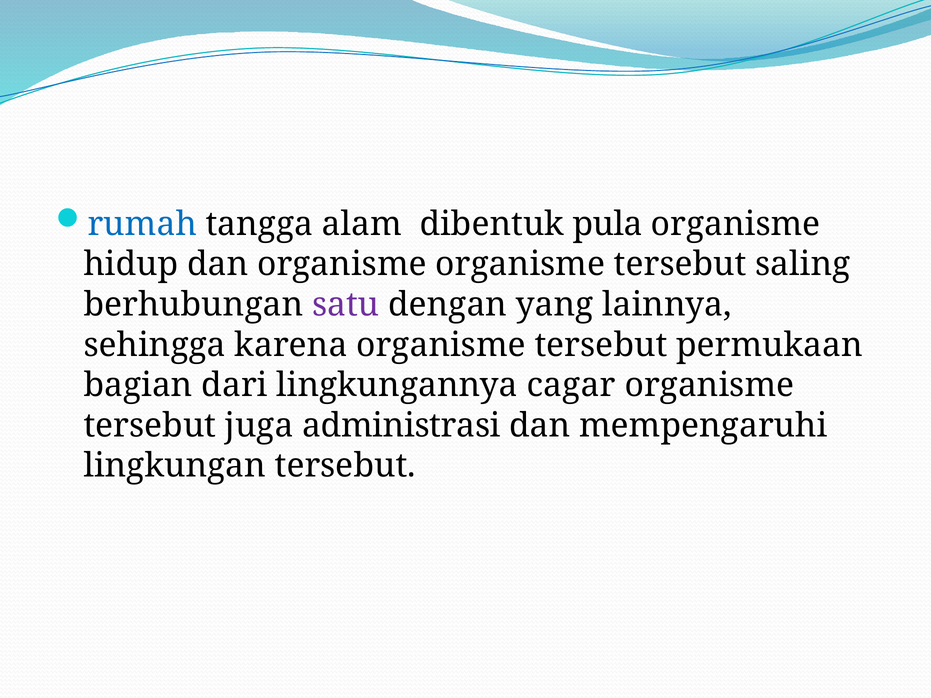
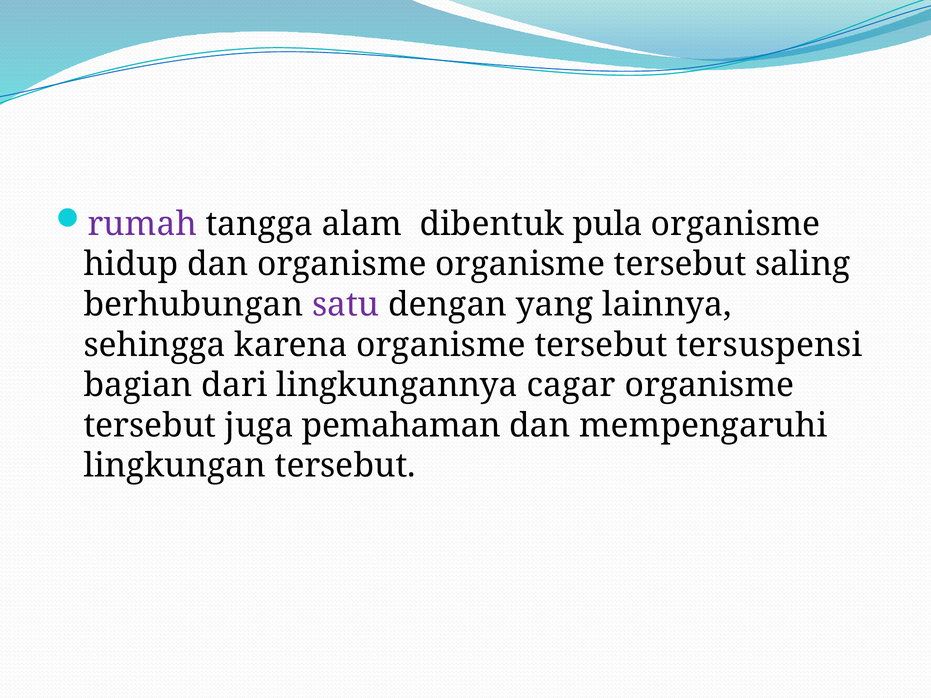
rumah colour: blue -> purple
permukaan: permukaan -> tersuspensi
administrasi: administrasi -> pemahaman
